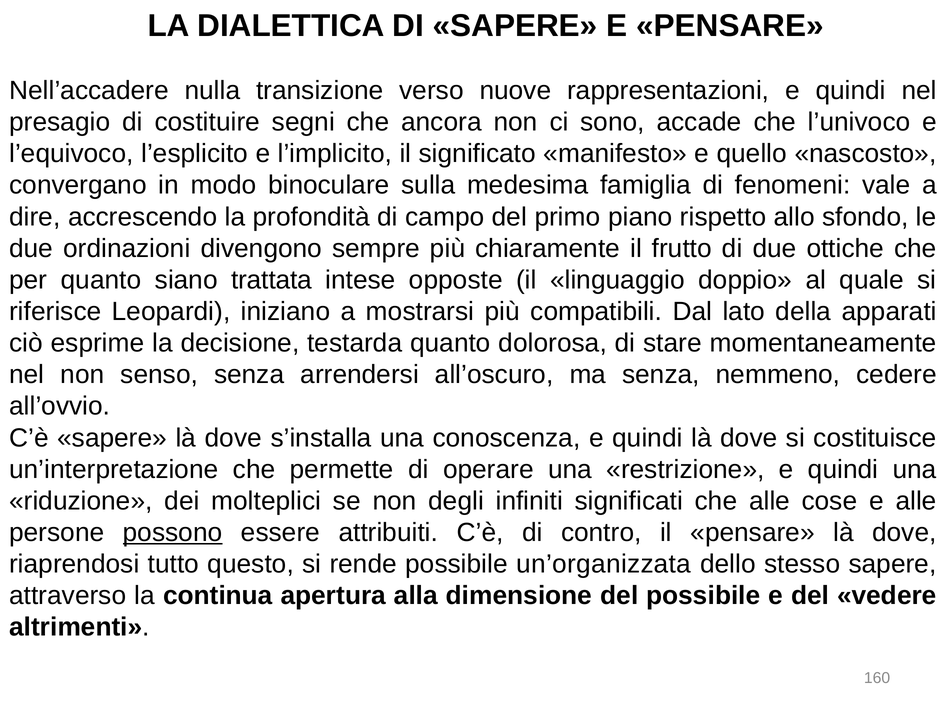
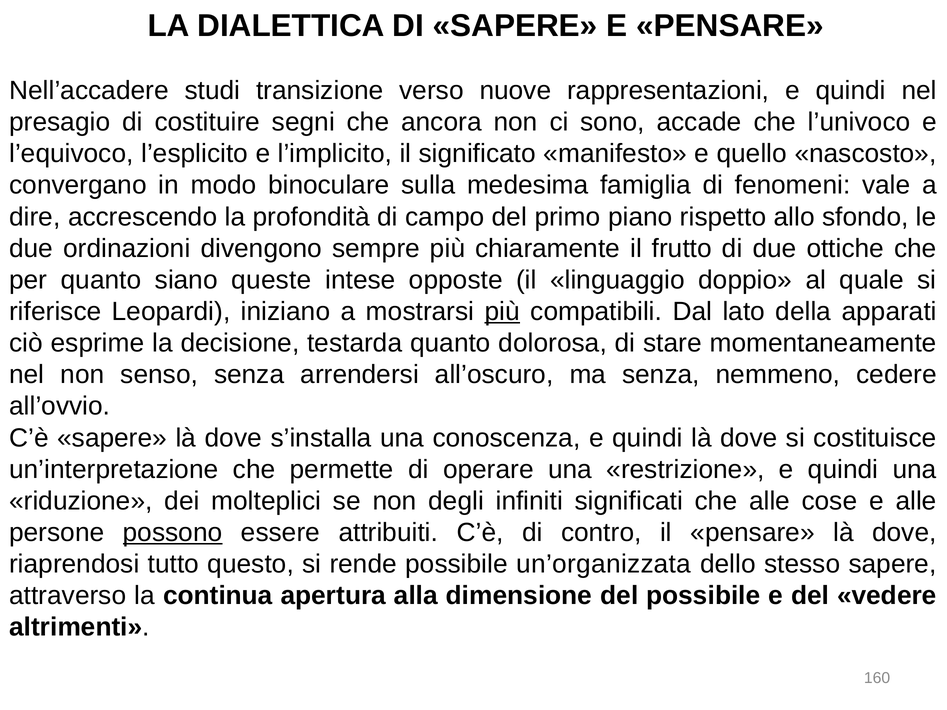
nulla: nulla -> studi
trattata: trattata -> queste
più at (502, 312) underline: none -> present
